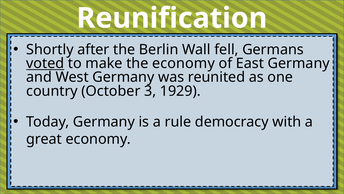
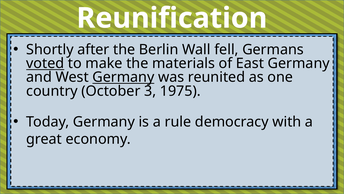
the economy: economy -> materials
Germany at (123, 77) underline: none -> present
1929: 1929 -> 1975
